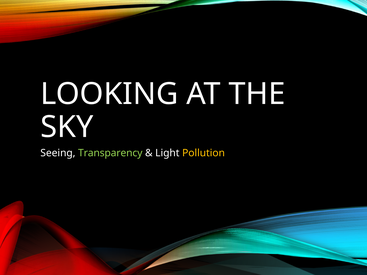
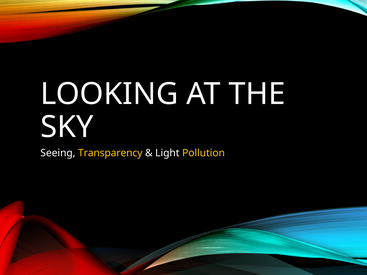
Transparency colour: light green -> yellow
